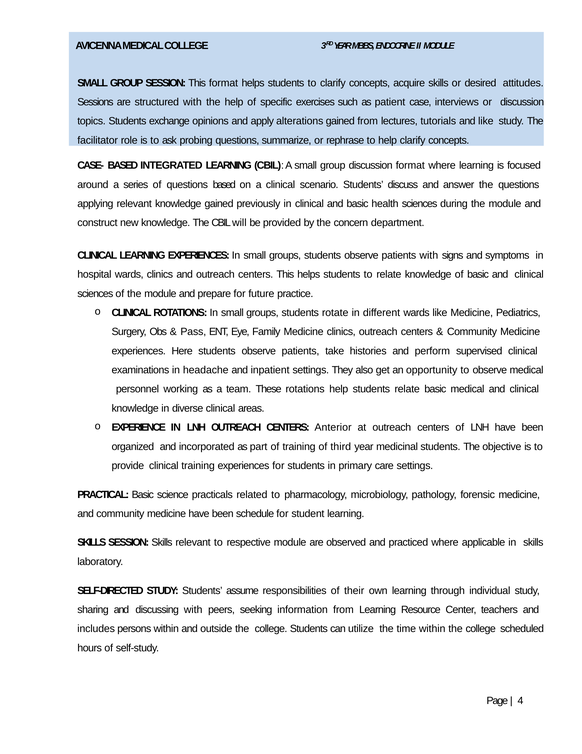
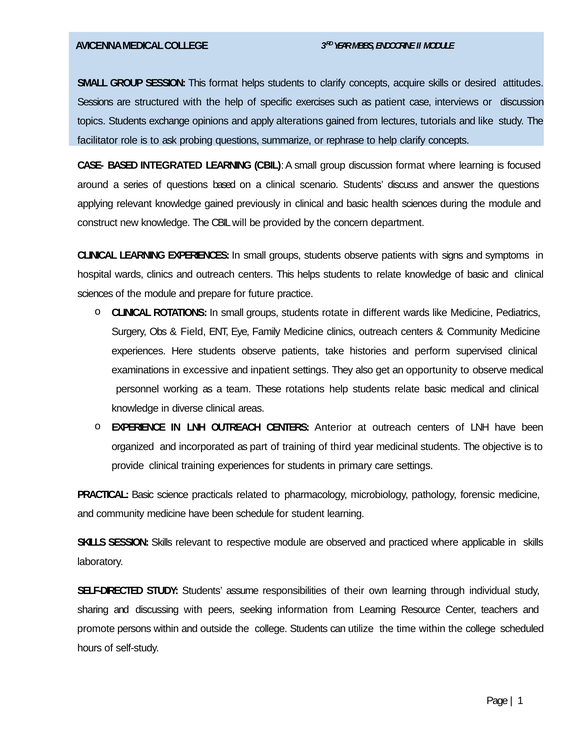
Pass: Pass -> Field
headache: headache -> excessive
includes: includes -> promote
4: 4 -> 1
